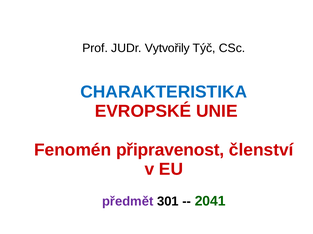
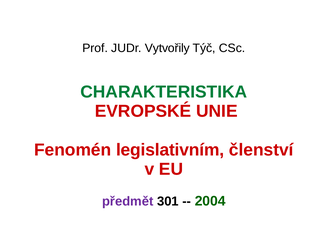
CHARAKTERISTIKA colour: blue -> green
připravenost: připravenost -> legislativním
2041: 2041 -> 2004
